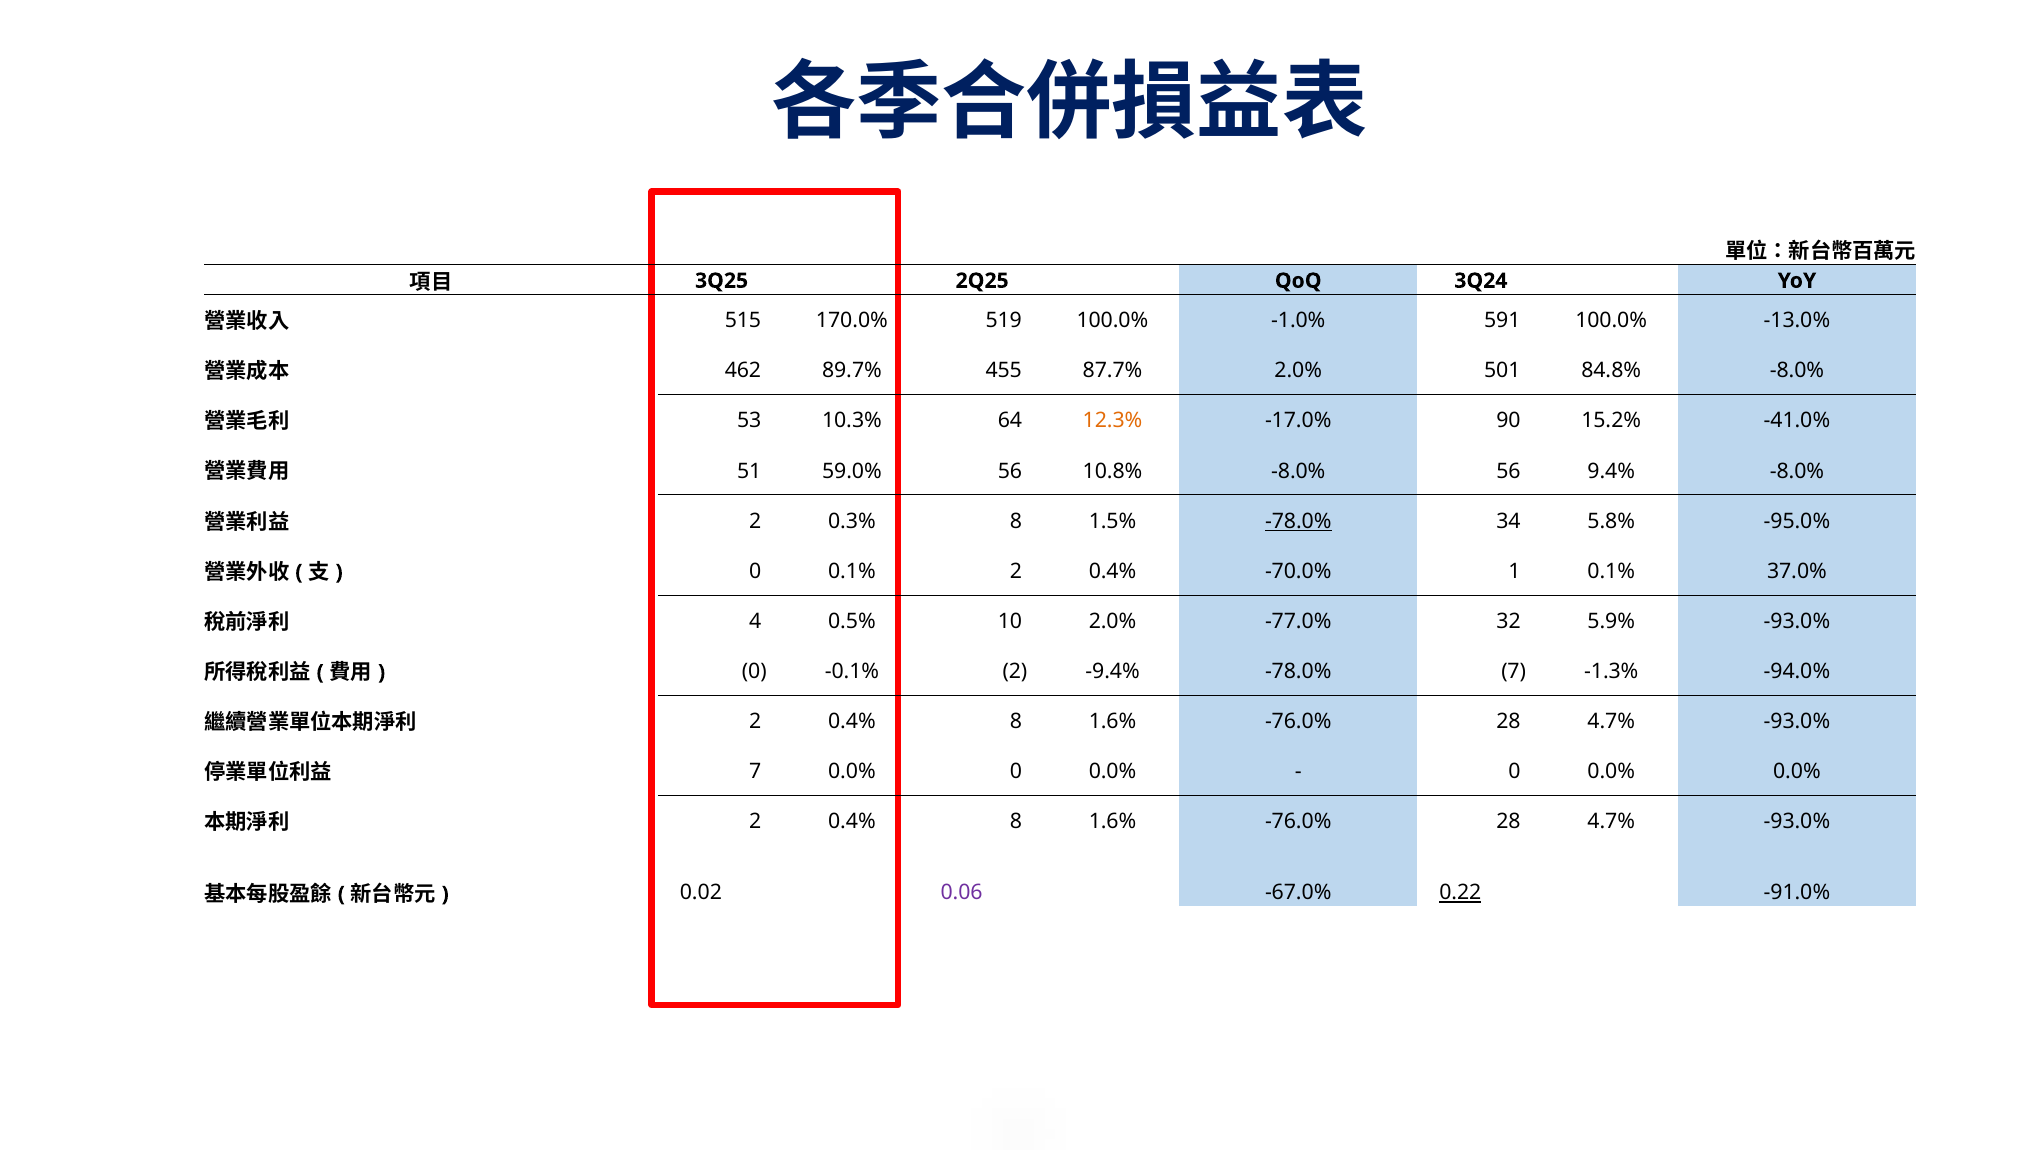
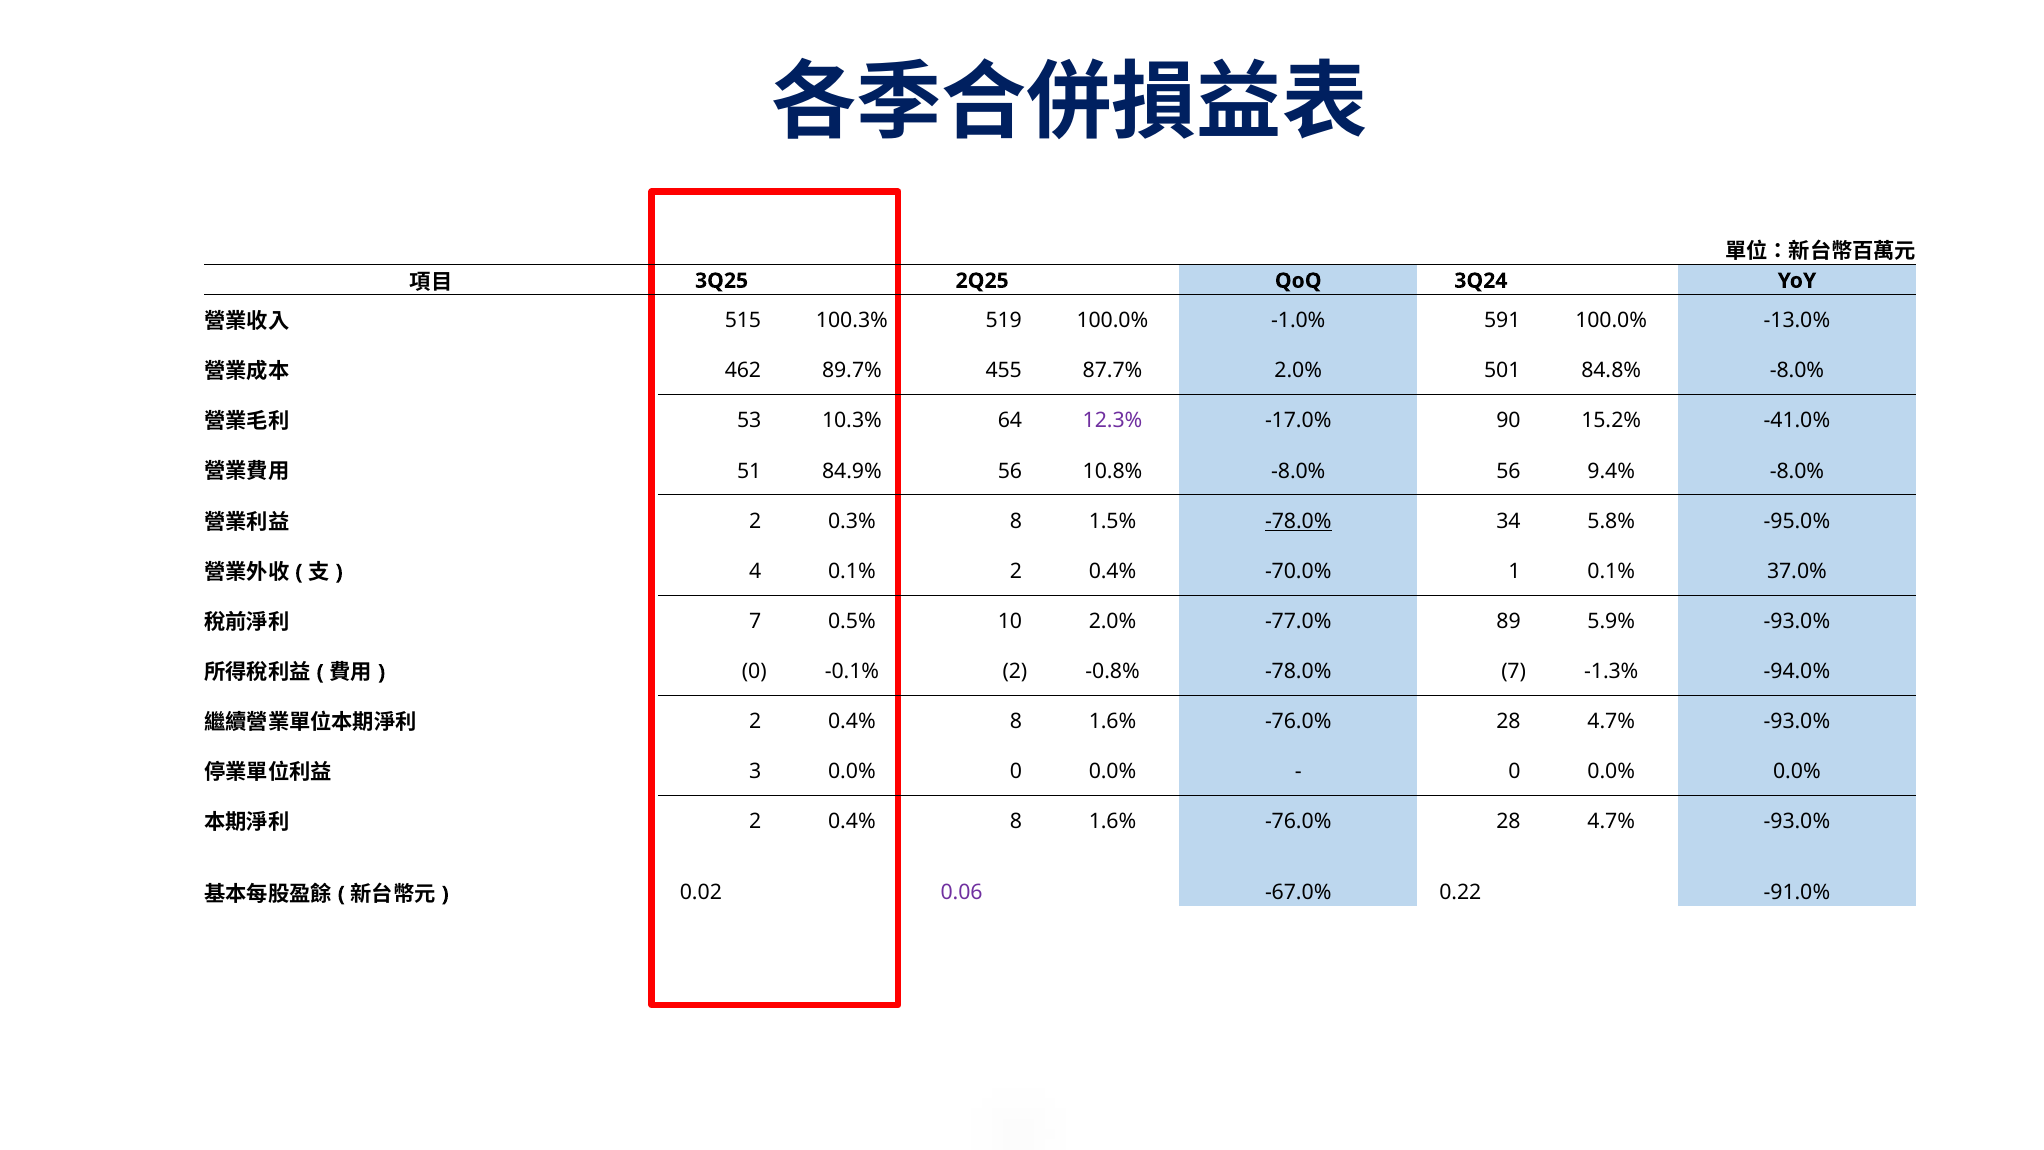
170.0%: 170.0% -> 100.3%
12.3% colour: orange -> purple
59.0%: 59.0% -> 84.9%
0 at (755, 571): 0 -> 4
4 at (755, 621): 4 -> 7
32: 32 -> 89
-9.4%: -9.4% -> -0.8%
7 at (755, 771): 7 -> 3
0.22 underline: present -> none
